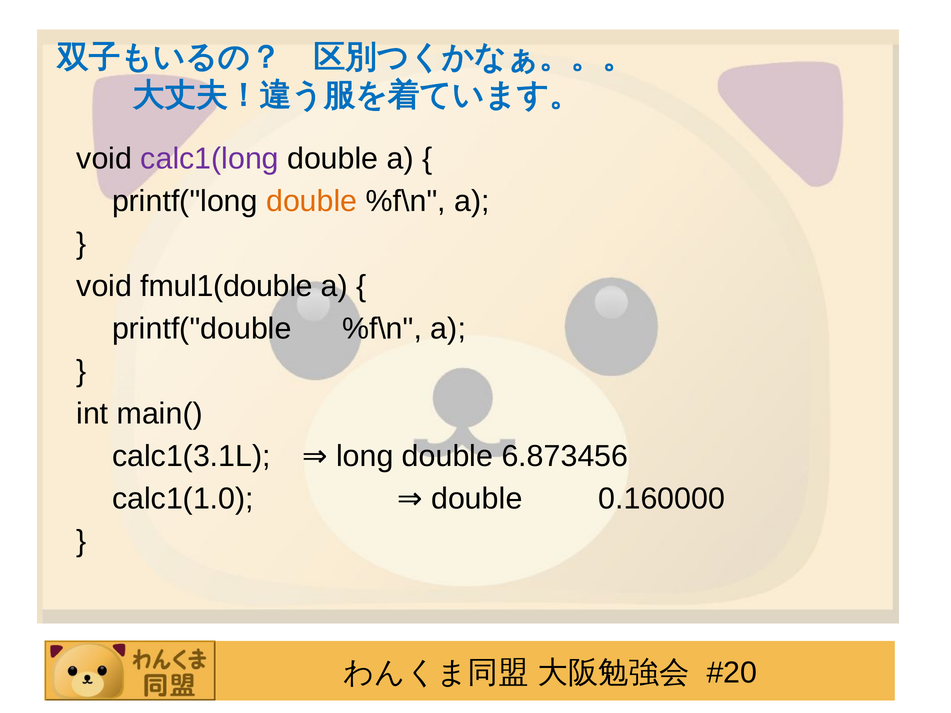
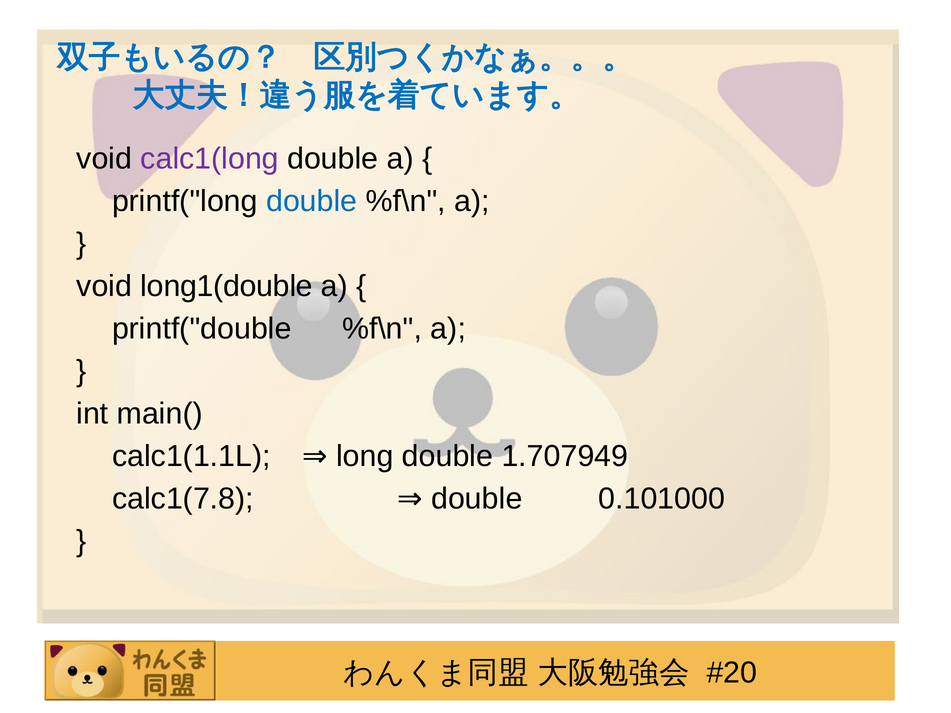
double at (312, 201) colour: orange -> blue
fmul1(double: fmul1(double -> long1(double
calc1(3.1L: calc1(3.1L -> calc1(1.1L
6.873456: 6.873456 -> 1.707949
calc1(1.0: calc1(1.0 -> calc1(7.8
0.160000: 0.160000 -> 0.101000
